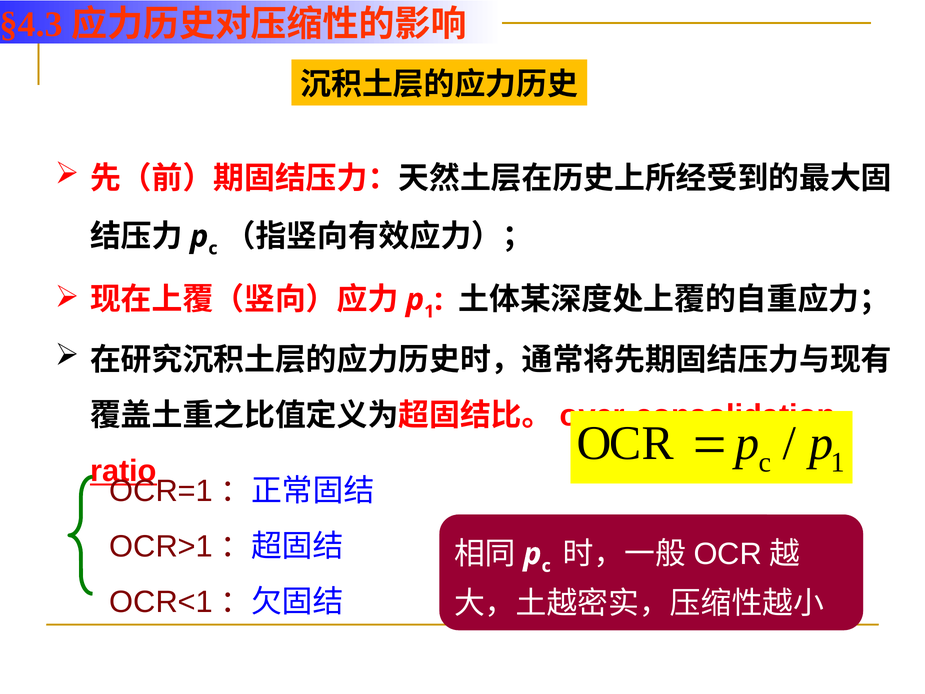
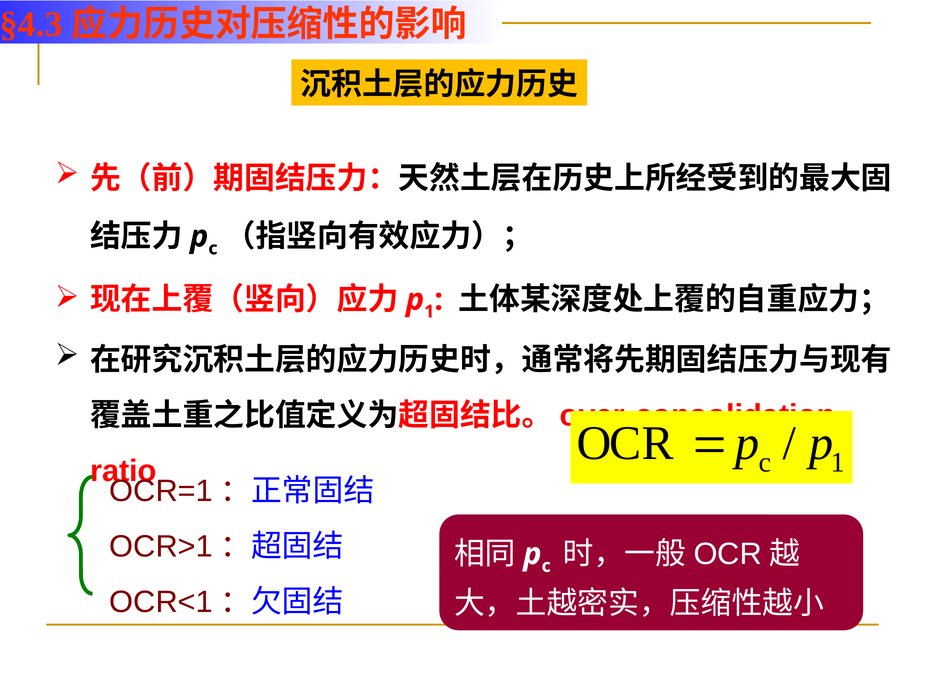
ratio underline: present -> none
